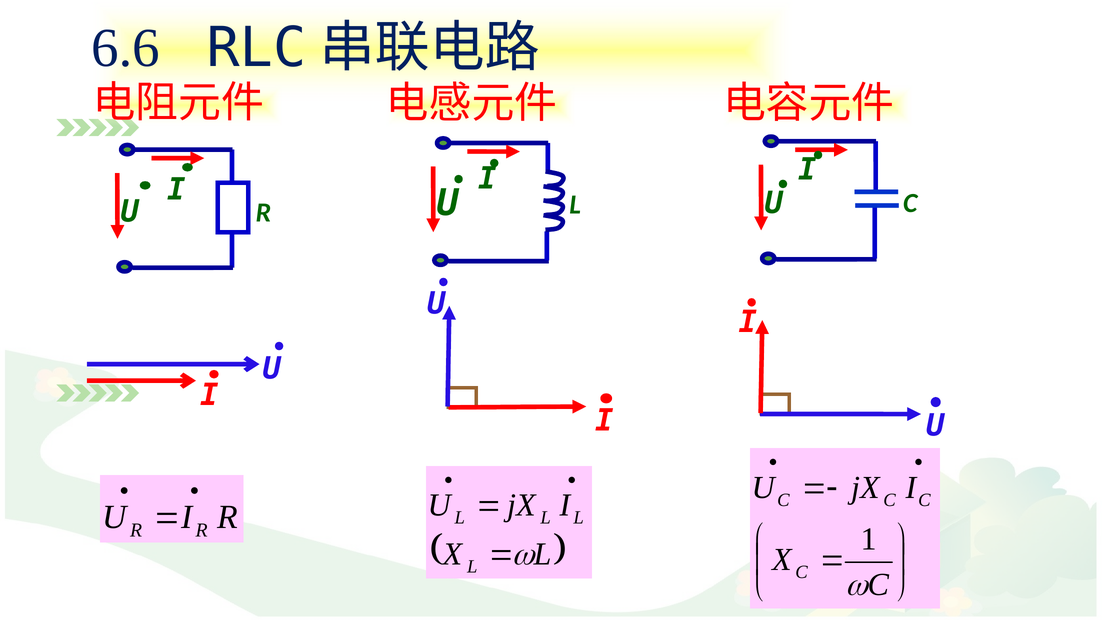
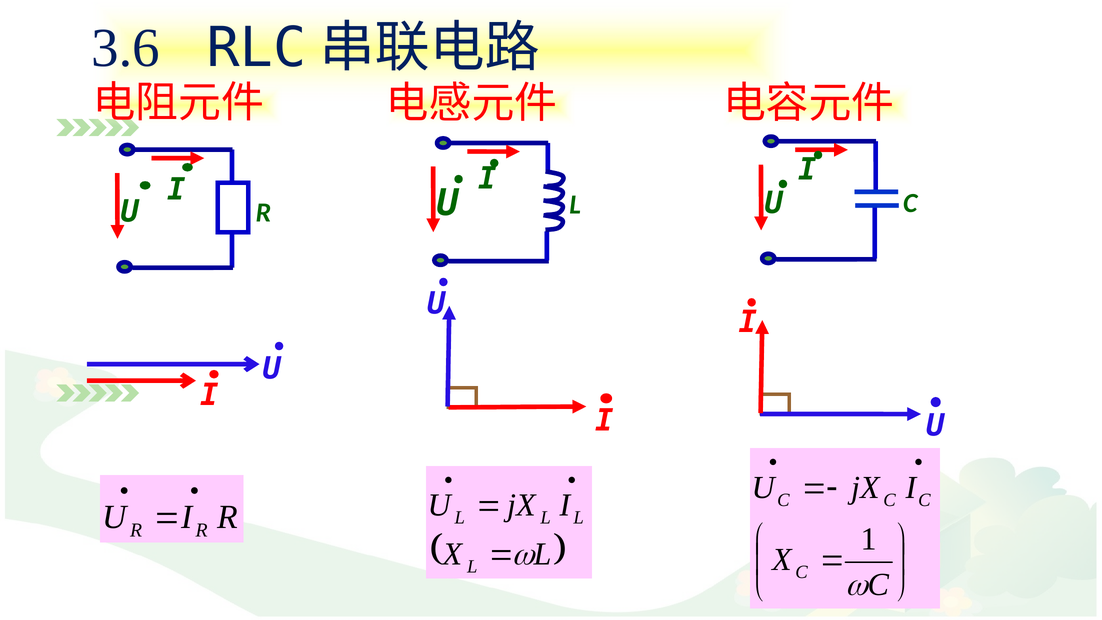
6.6: 6.6 -> 3.6
